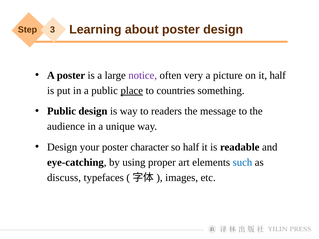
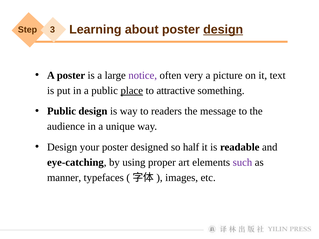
design at (223, 30) underline: none -> present
it half: half -> text
countries: countries -> attractive
character: character -> designed
such colour: blue -> purple
discuss: discuss -> manner
